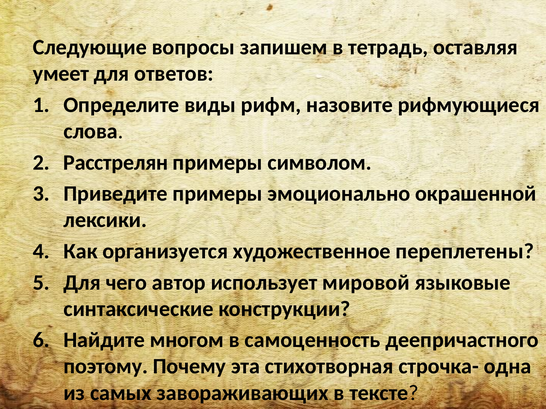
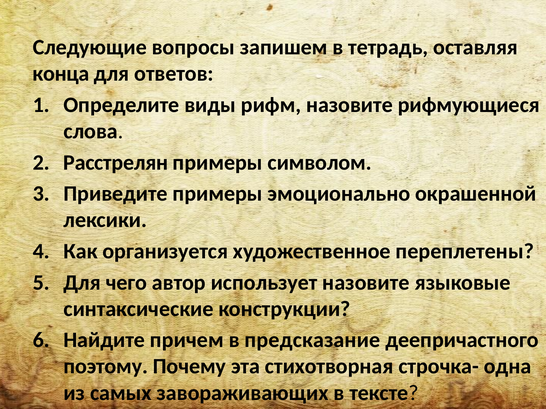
умеет: умеет -> конца
использует мировой: мировой -> назовите
многом: многом -> причем
самоценность: самоценность -> предсказание
